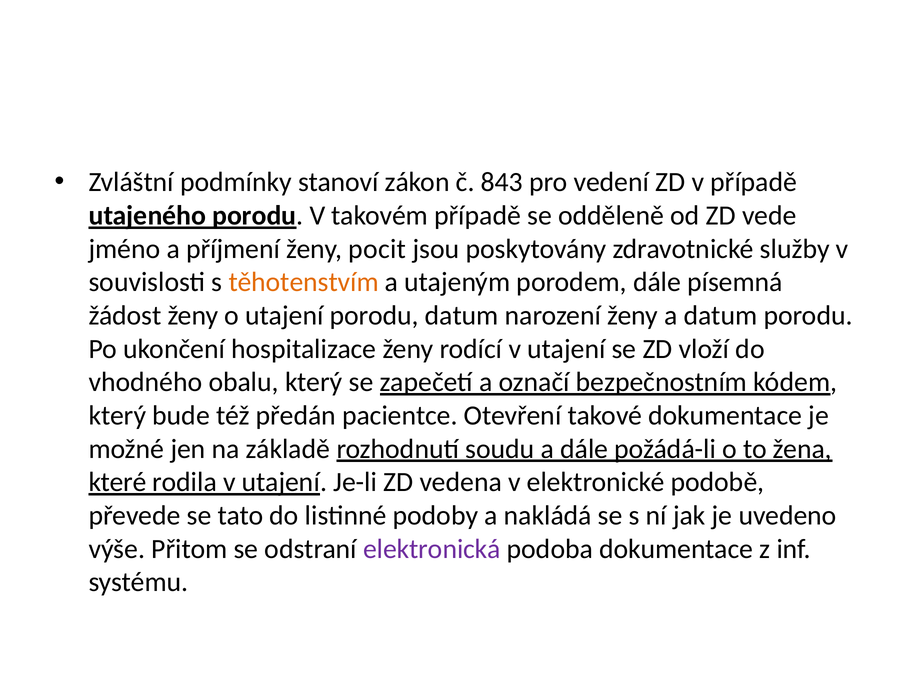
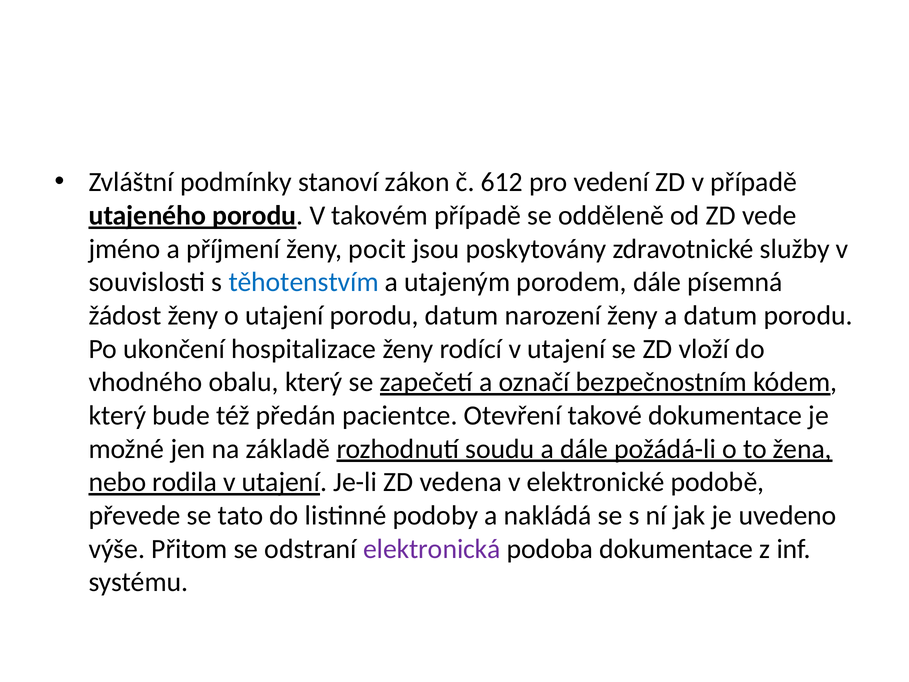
843: 843 -> 612
těhotenstvím colour: orange -> blue
které: které -> nebo
